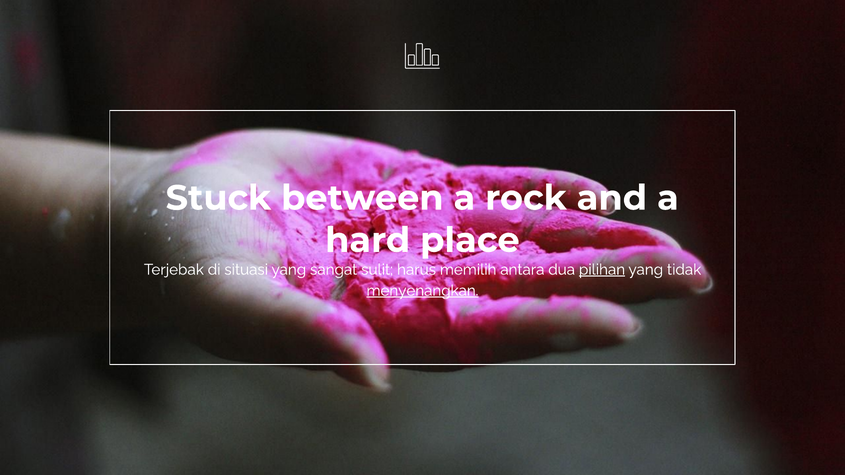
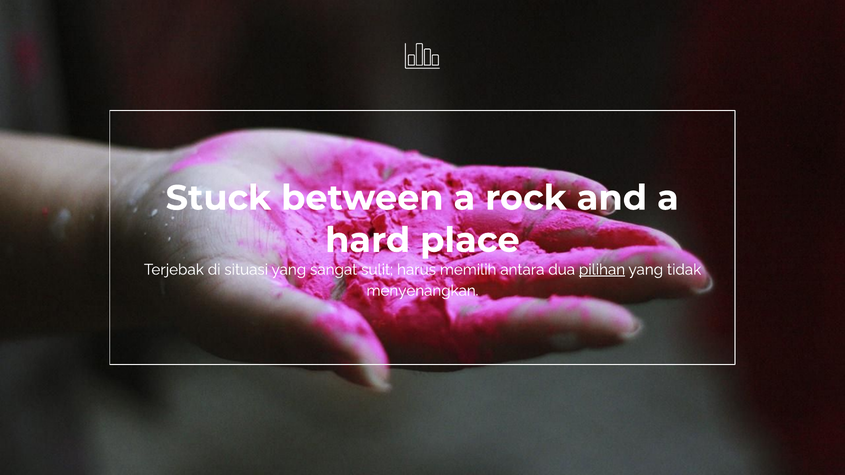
menyenangkan underline: present -> none
